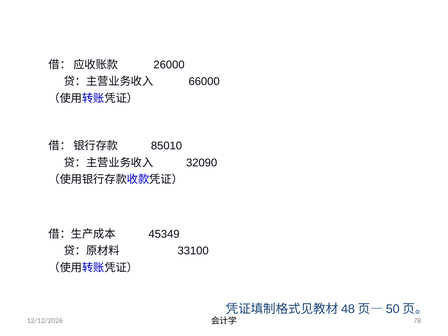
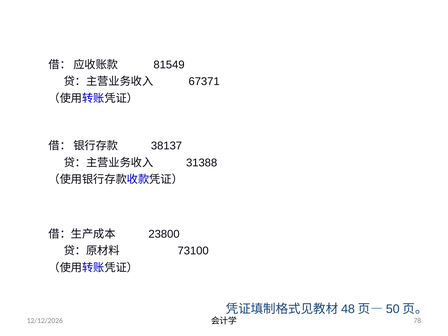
26000: 26000 -> 81549
66000: 66000 -> 67371
85010: 85010 -> 38137
32090: 32090 -> 31388
45349: 45349 -> 23800
33100: 33100 -> 73100
